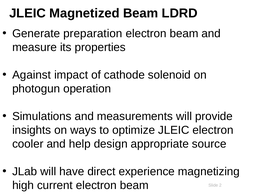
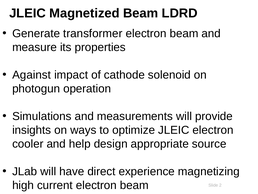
preparation: preparation -> transformer
